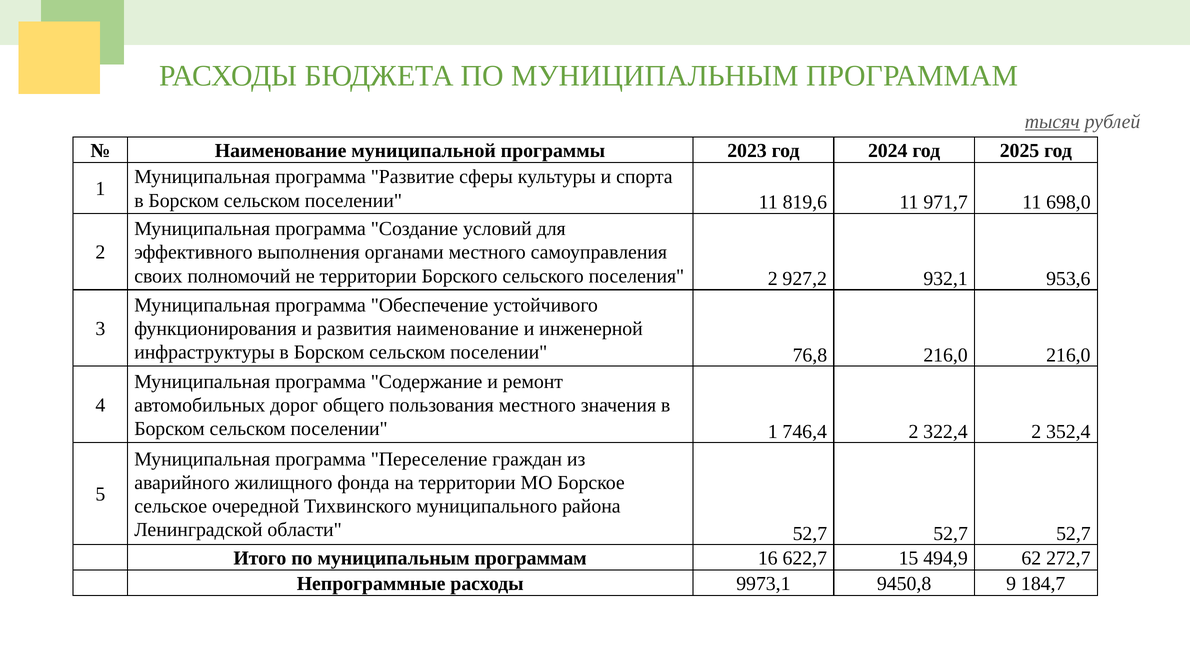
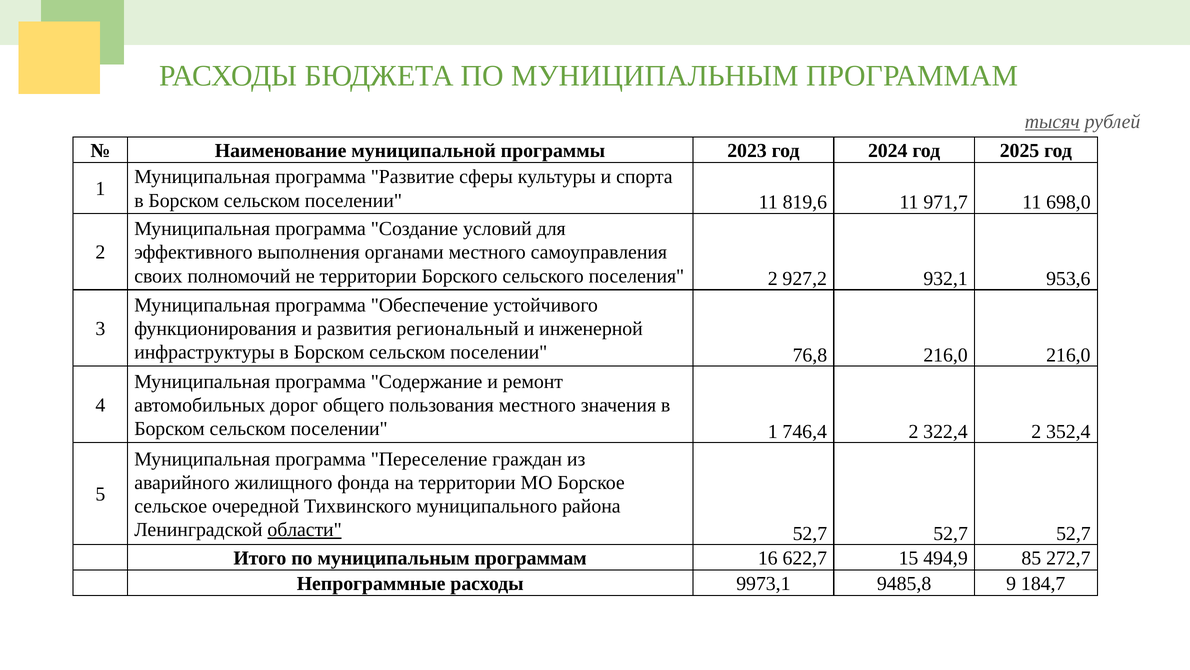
развития наименование: наименование -> региональный
области underline: none -> present
62: 62 -> 85
9450,8: 9450,8 -> 9485,8
